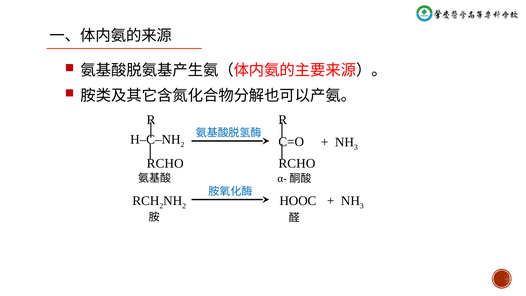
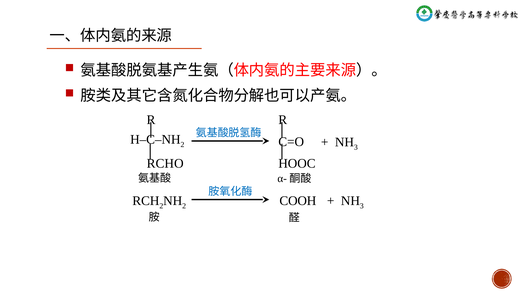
RCHO at (297, 164): RCHO -> HOOC
HOOC: HOOC -> COOH
